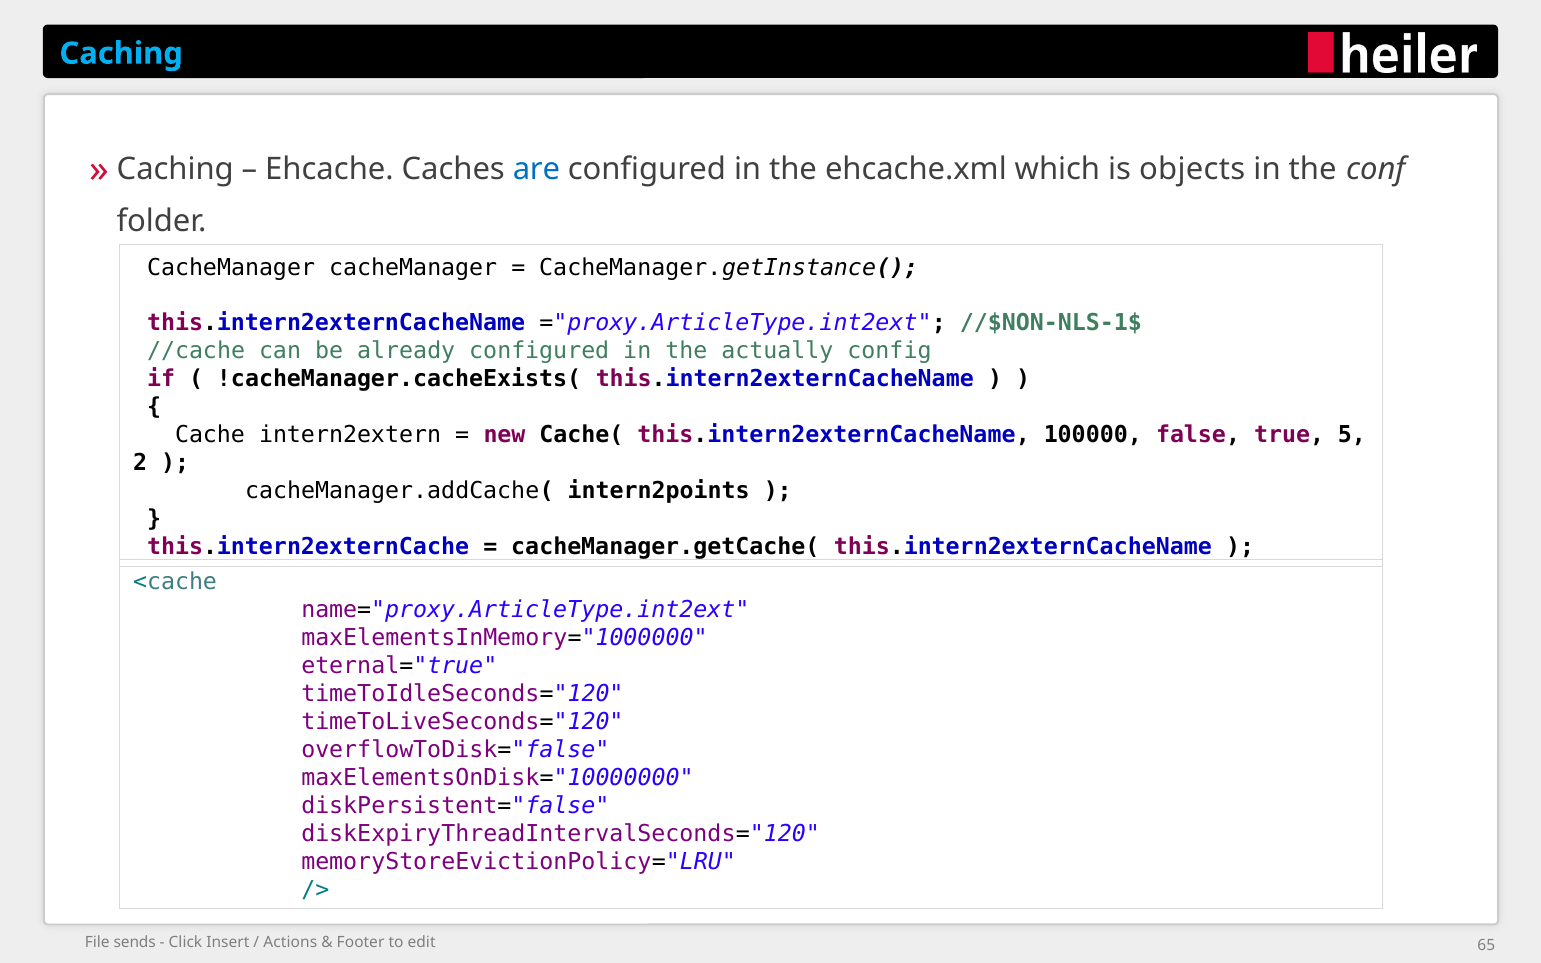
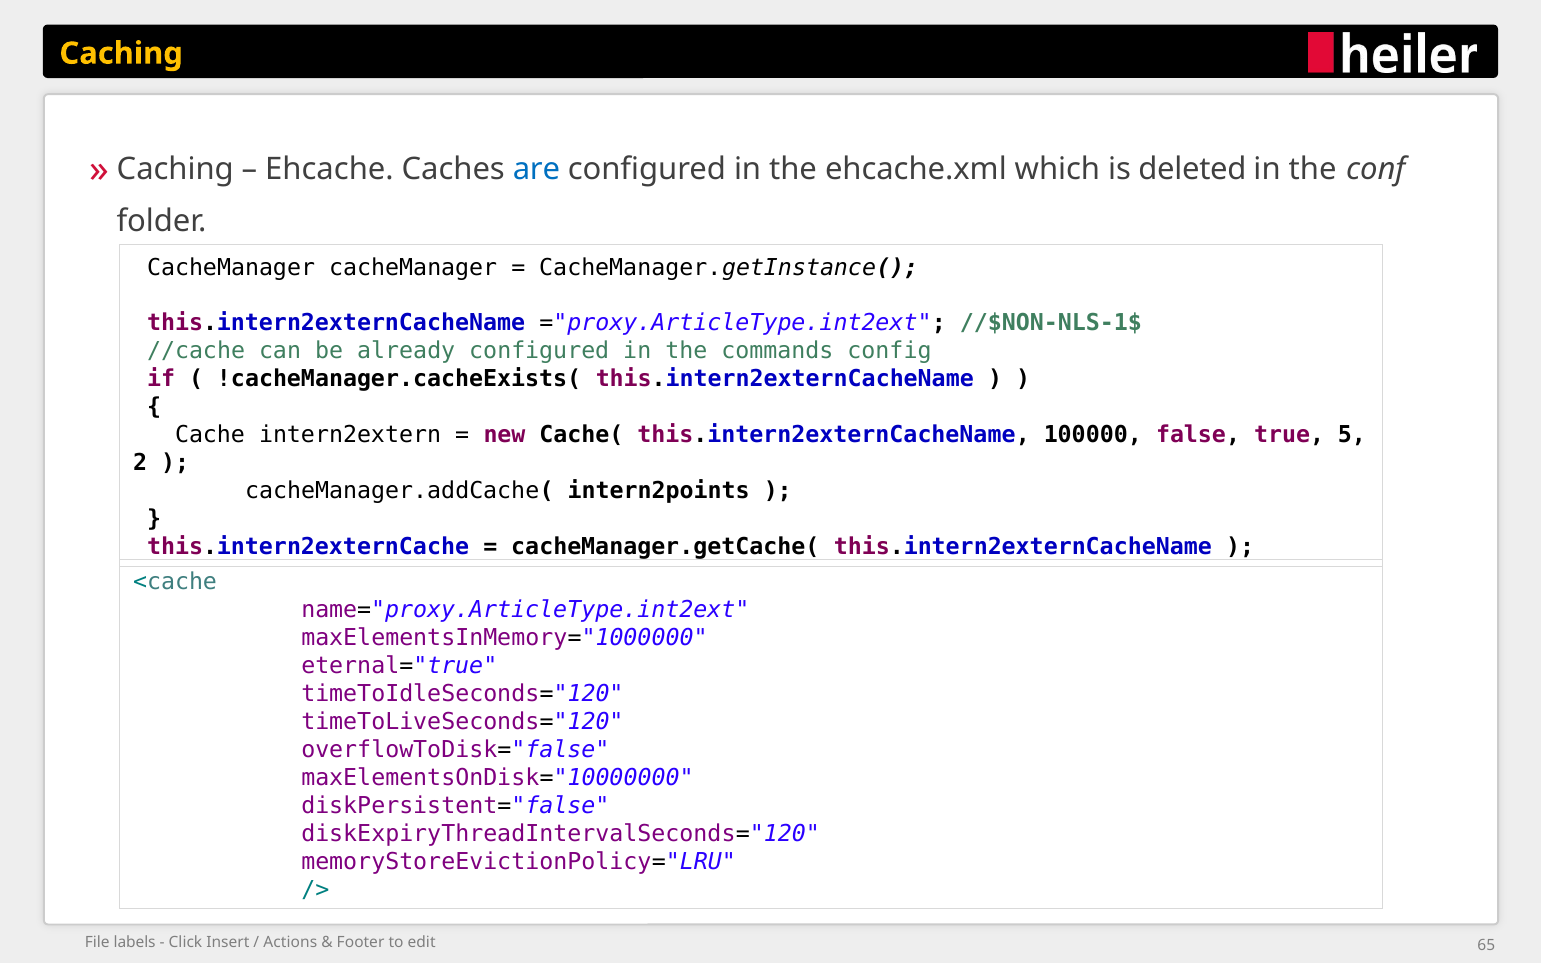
Caching colour: light blue -> yellow
objects: objects -> deleted
actually: actually -> commands
sends: sends -> labels
